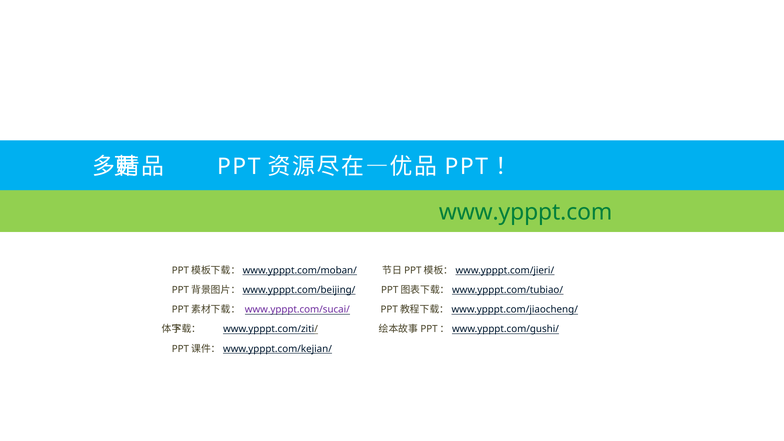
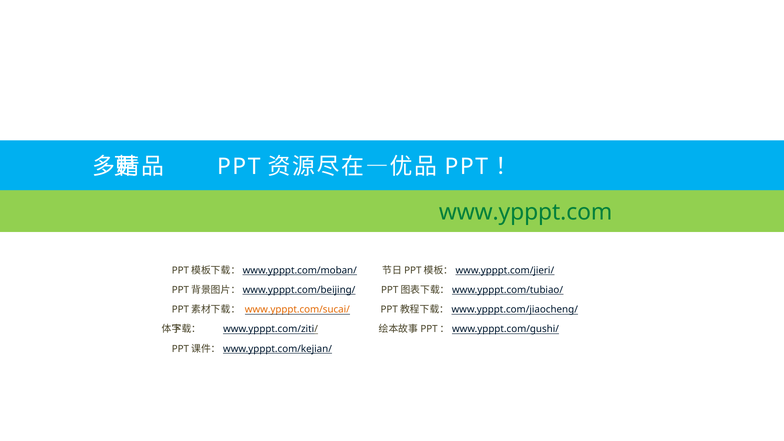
www.ypppt.com/sucai/ colour: purple -> orange
